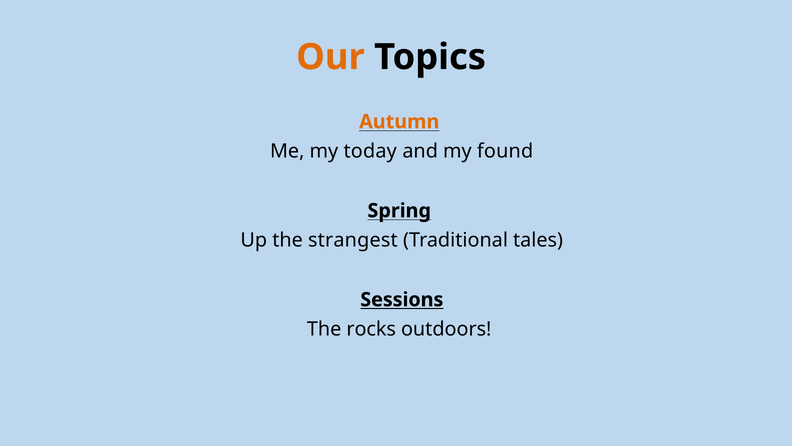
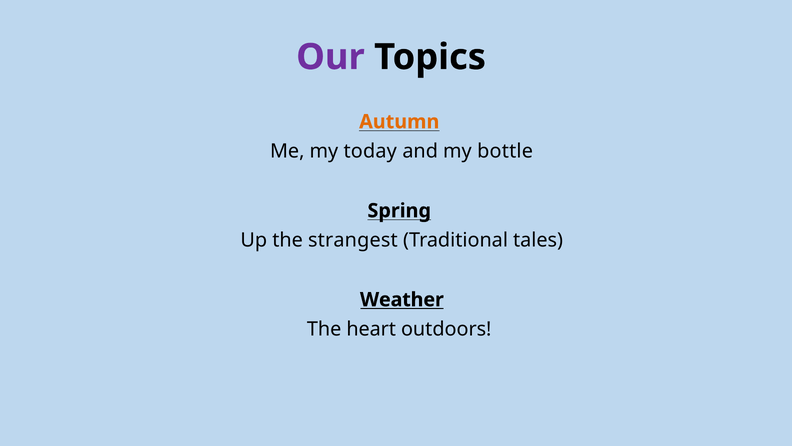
Our colour: orange -> purple
found: found -> bottle
Sessions: Sessions -> Weather
rocks: rocks -> heart
